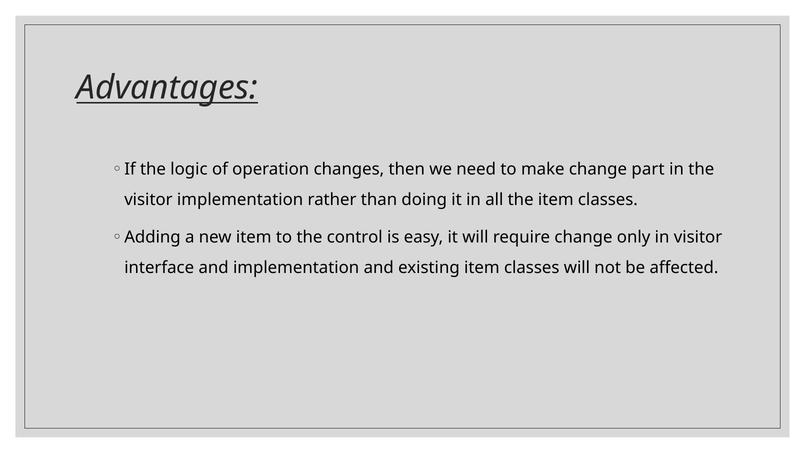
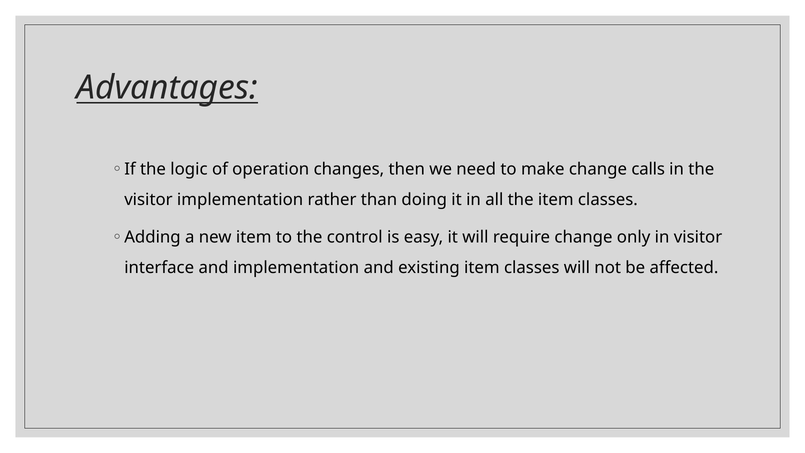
part: part -> calls
